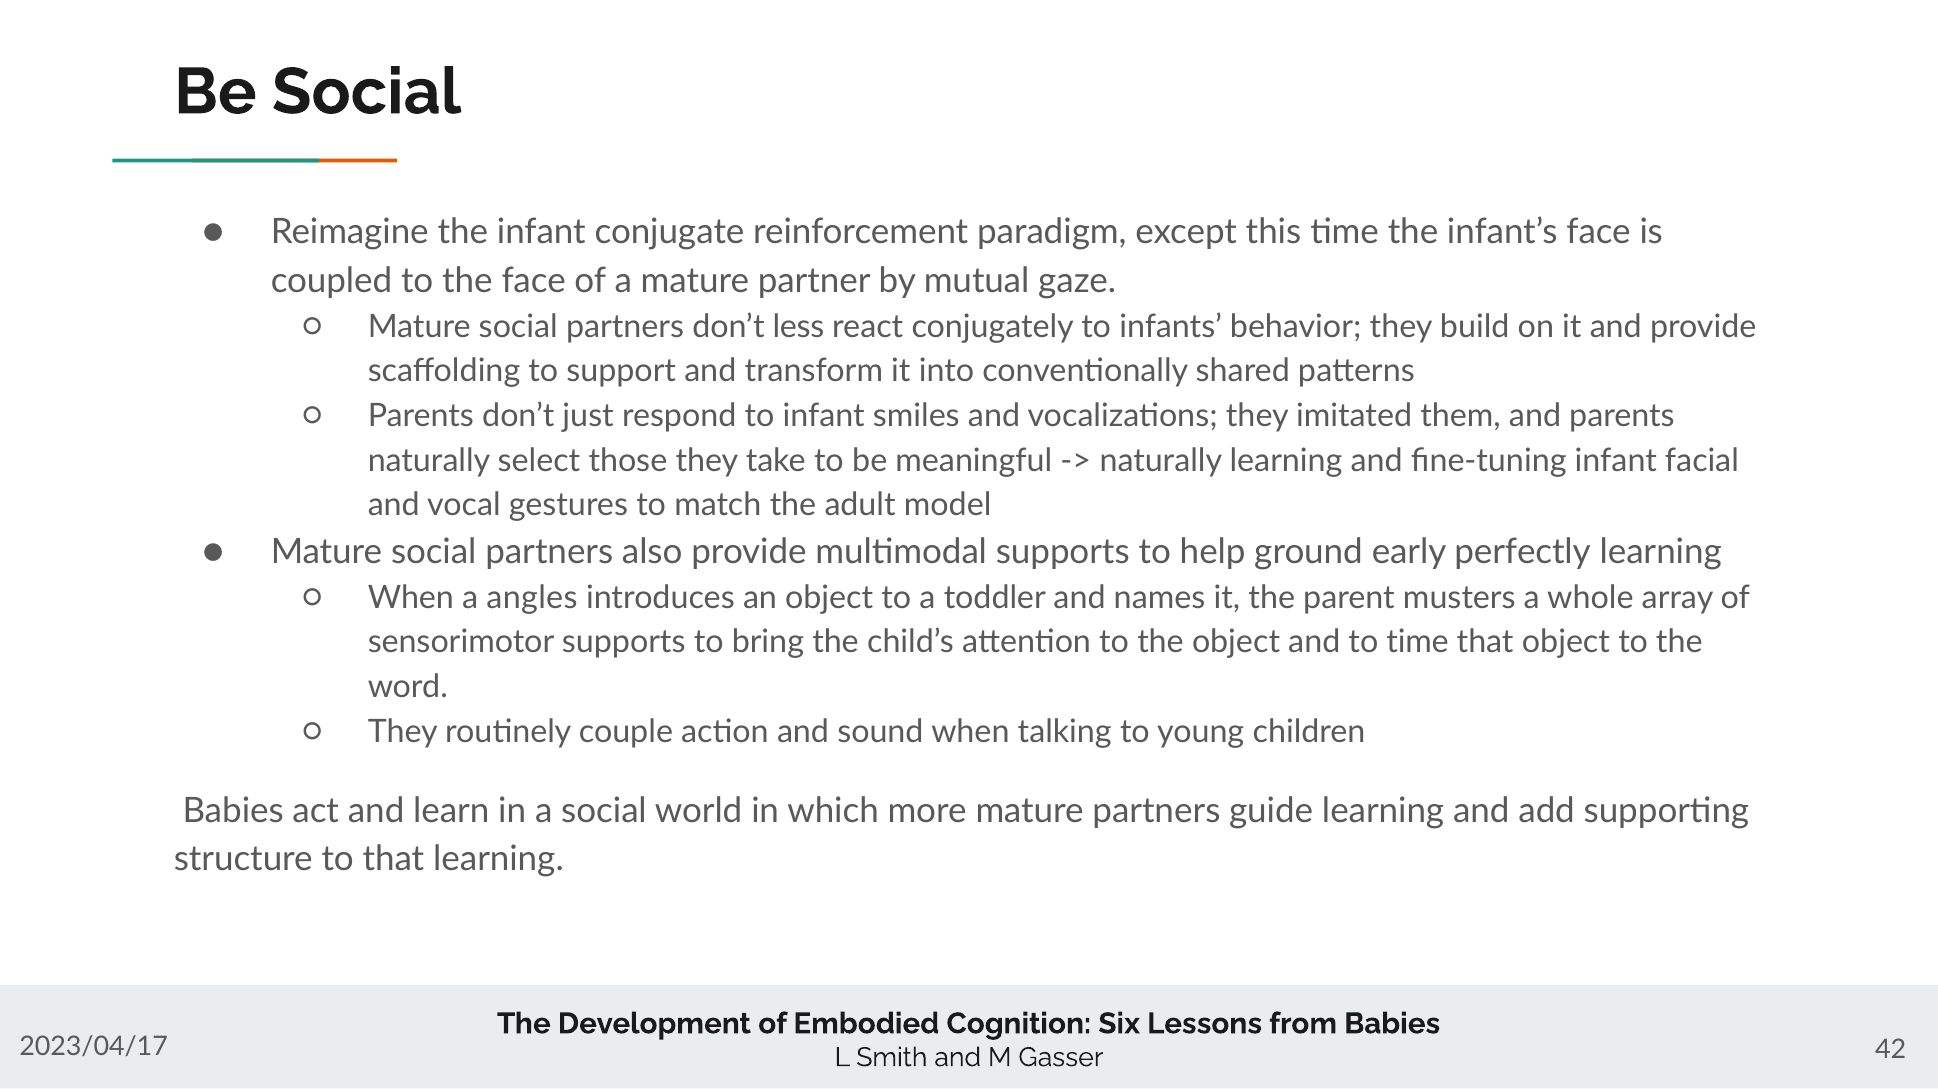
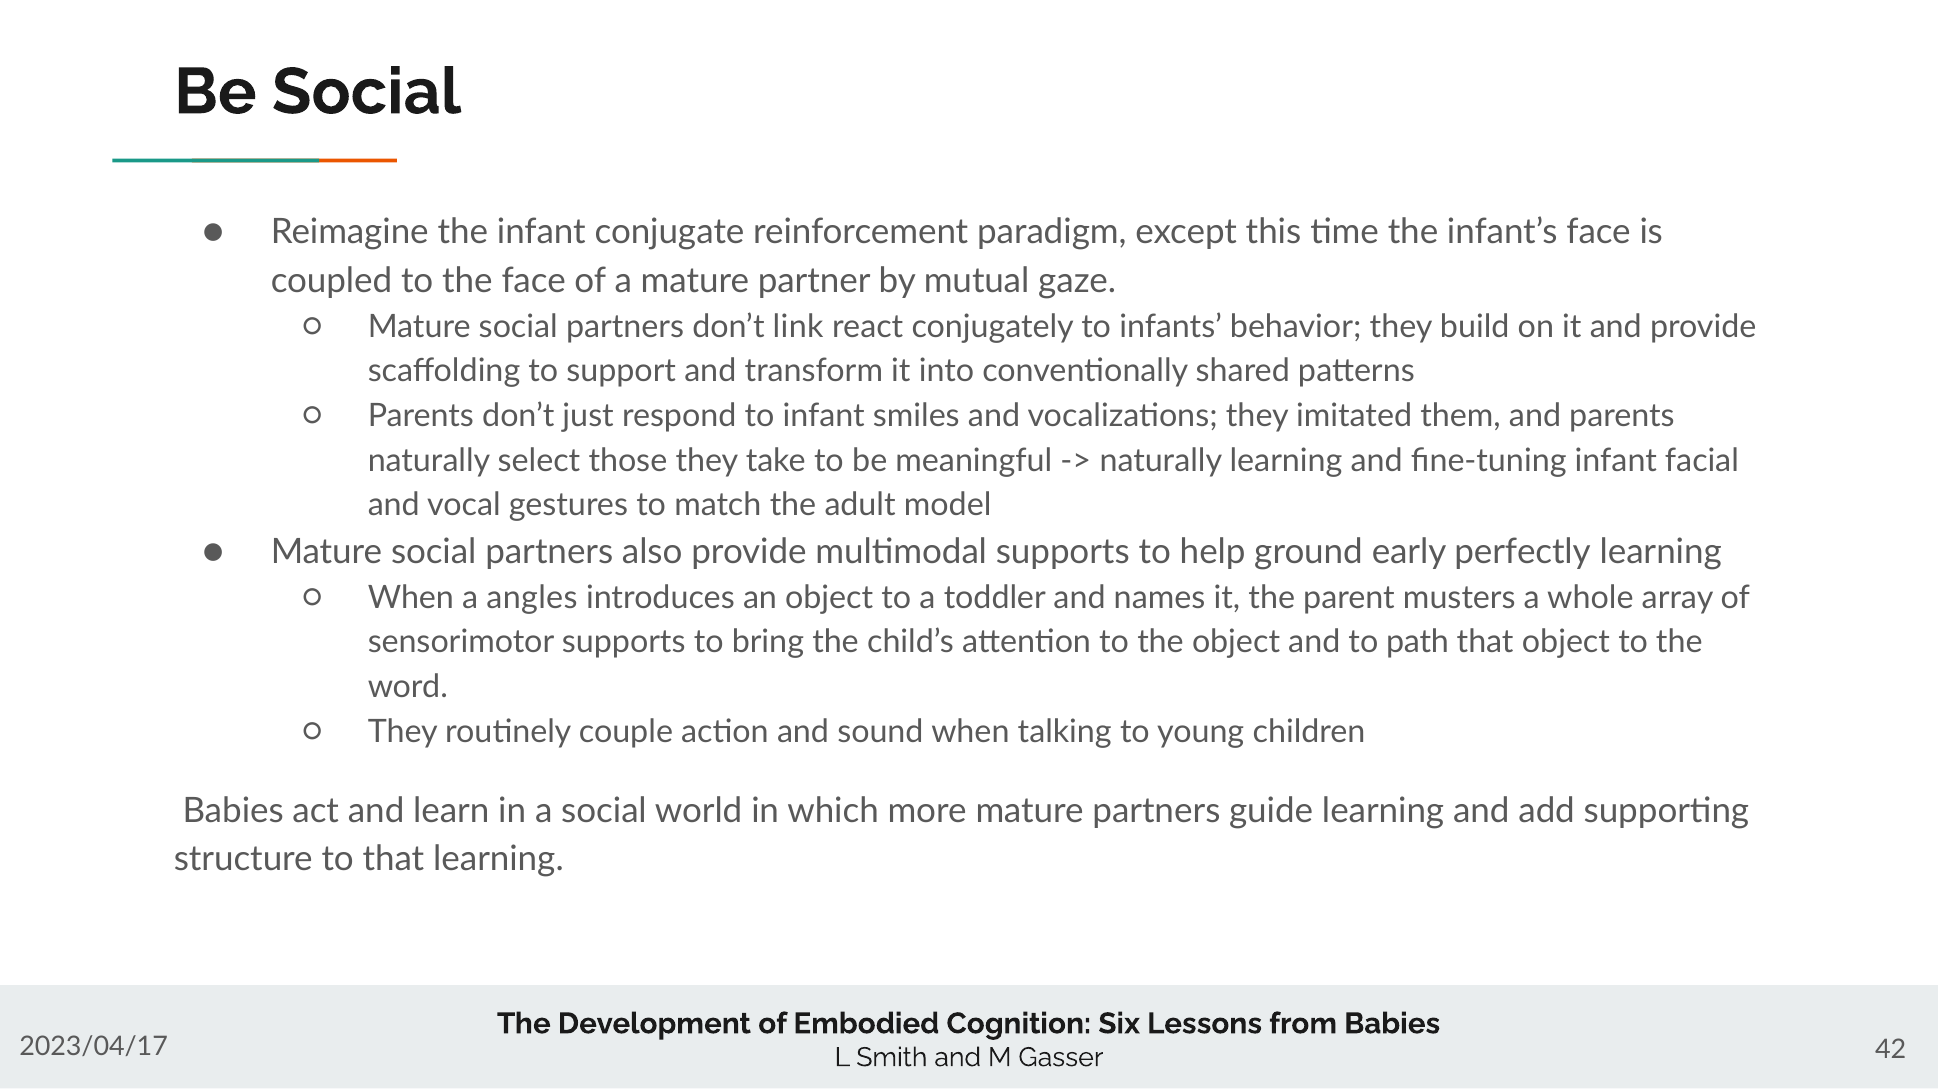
less: less -> link
to time: time -> path
